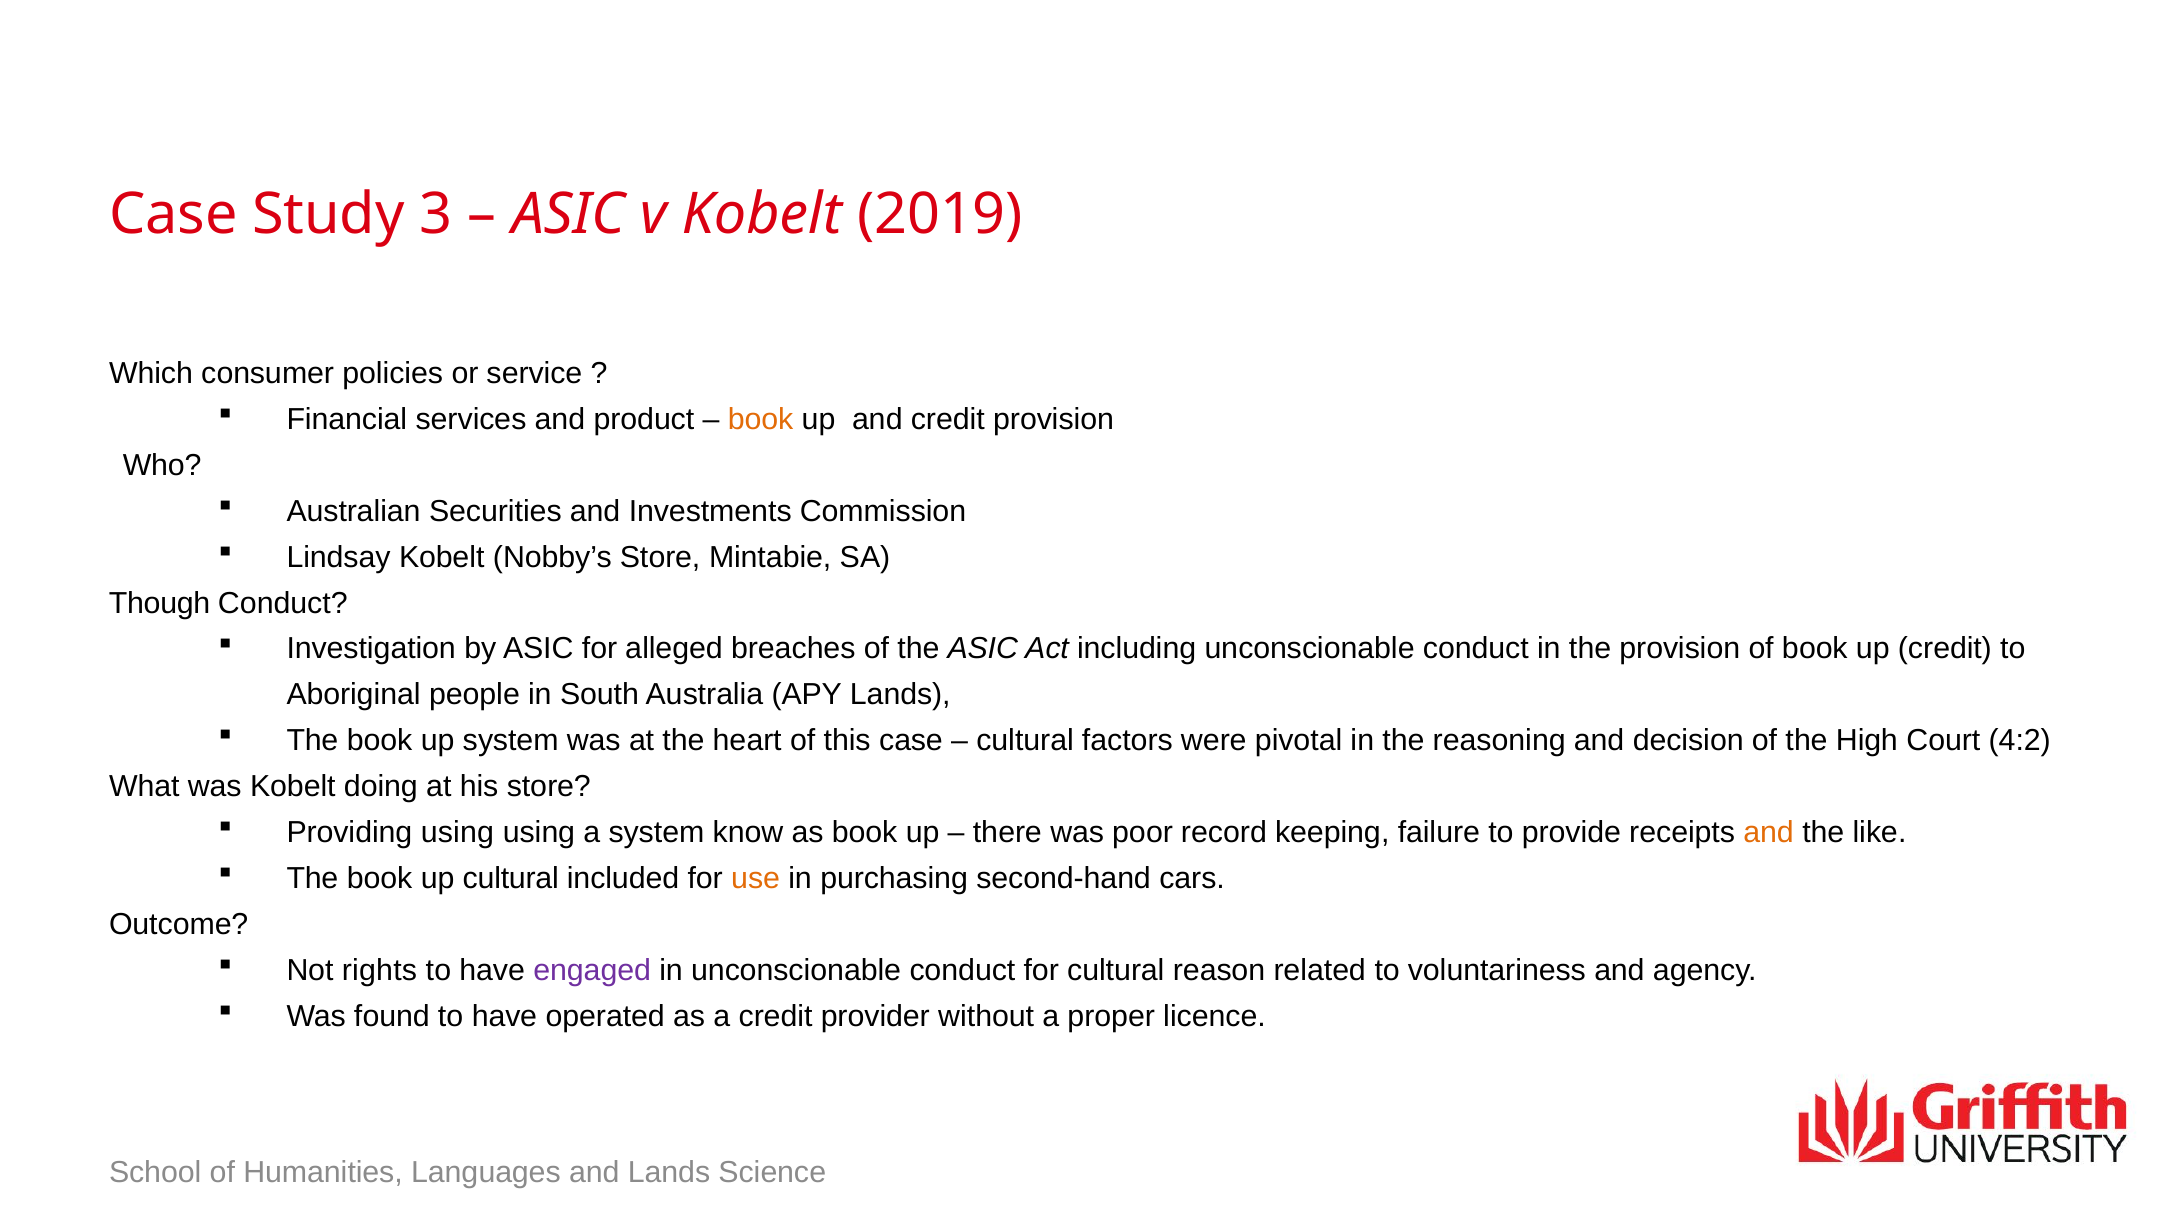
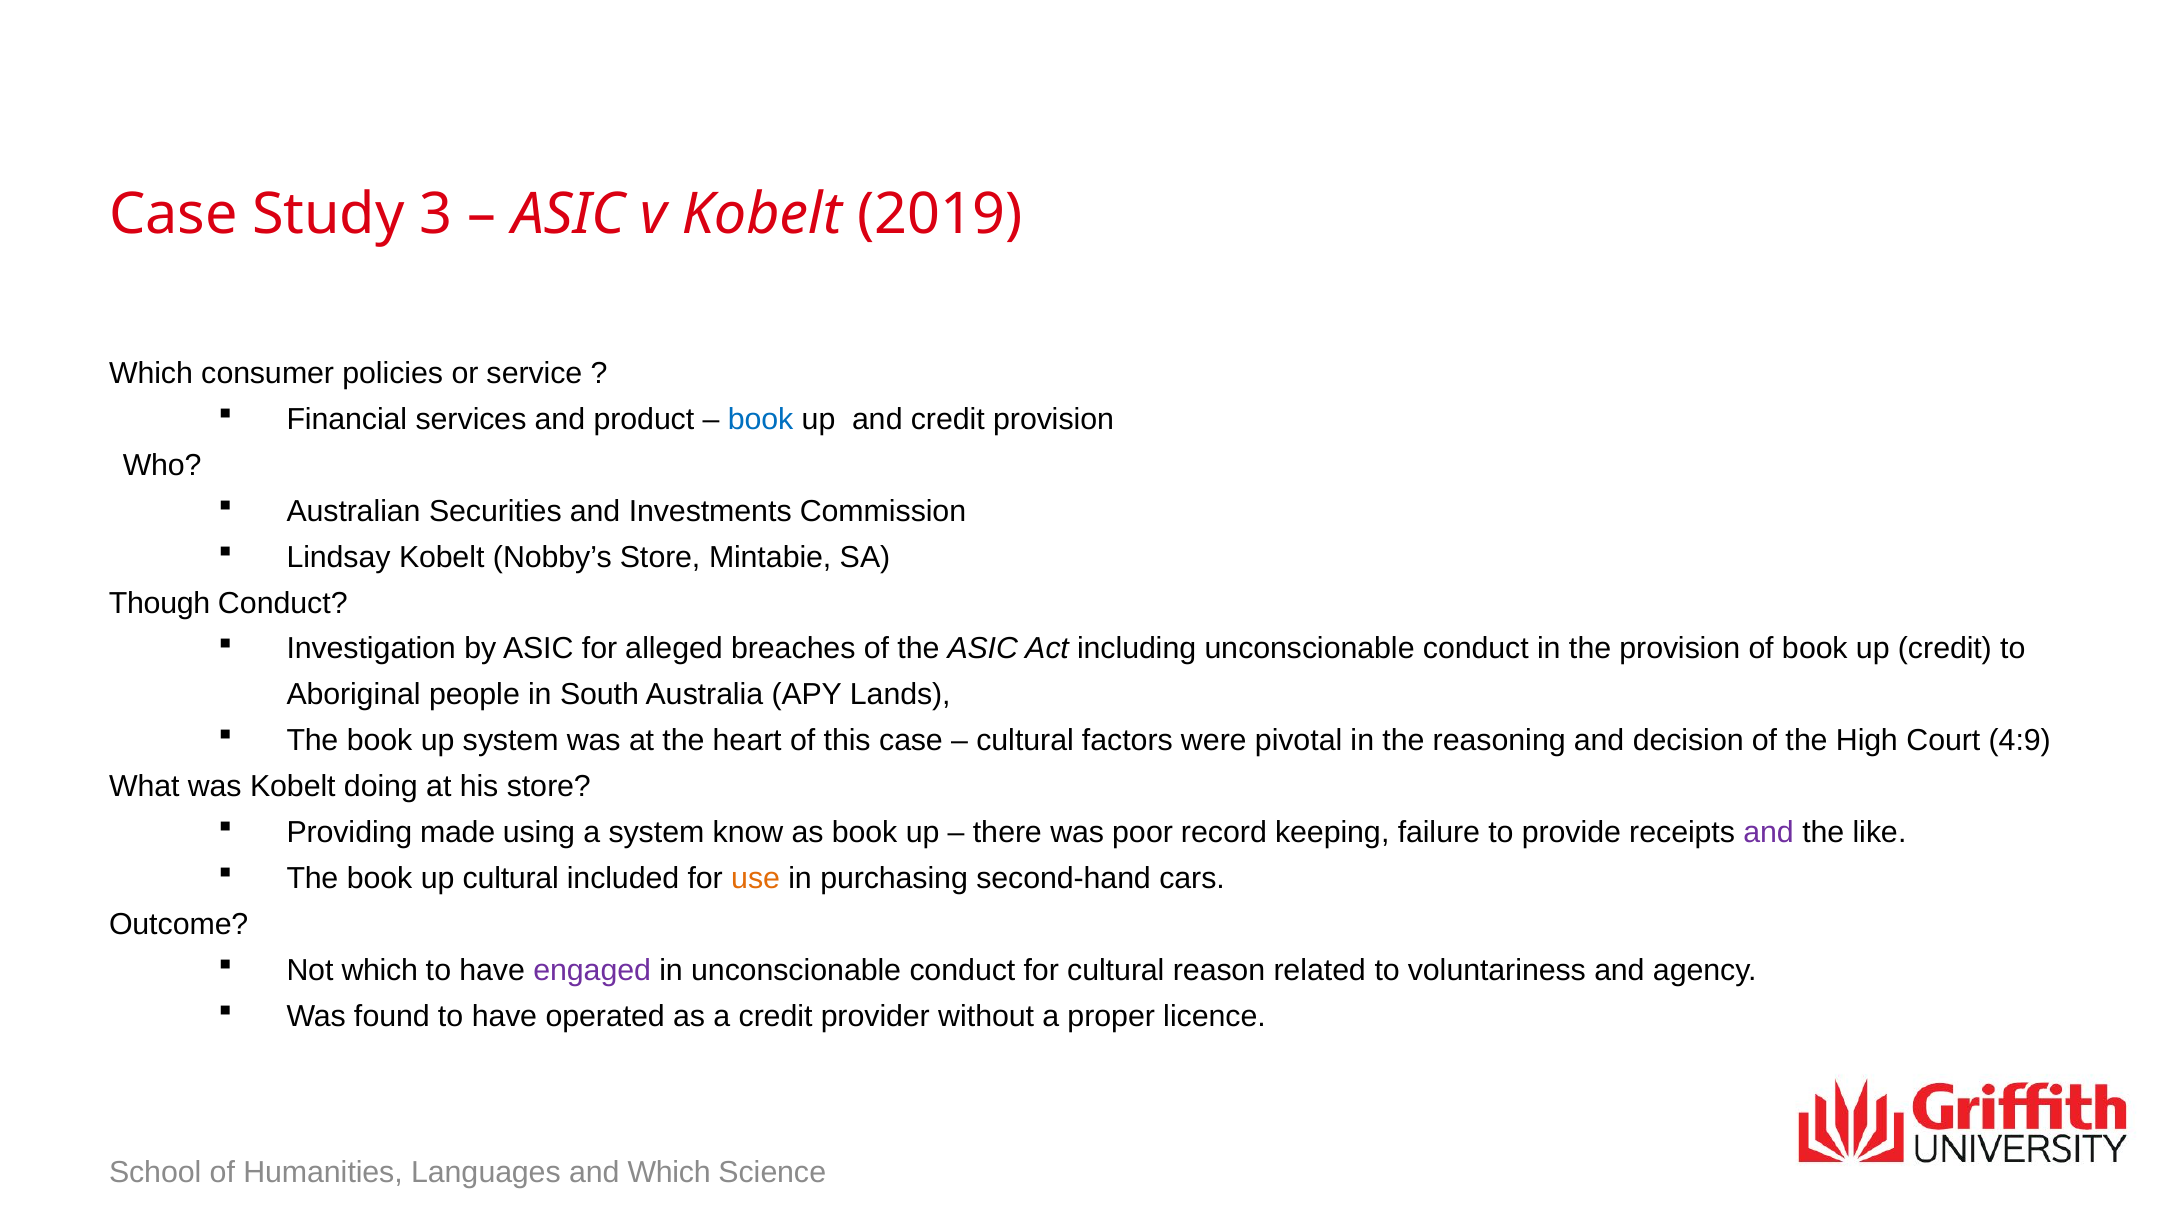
book at (761, 419) colour: orange -> blue
4:2: 4:2 -> 4:9
Providing using: using -> made
and at (1769, 833) colour: orange -> purple
Not rights: rights -> which
and Lands: Lands -> Which
